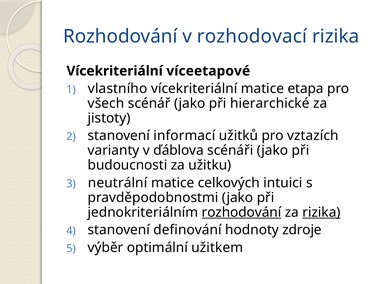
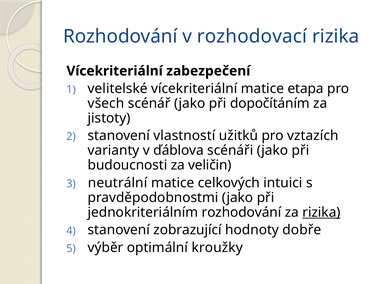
víceetapové: víceetapové -> zabezpečení
vlastního: vlastního -> velitelské
hierarchické: hierarchické -> dopočítáním
informací: informací -> vlastností
užitku: užitku -> veličin
rozhodování at (242, 212) underline: present -> none
definování: definování -> zobrazující
zdroje: zdroje -> dobře
užitkem: užitkem -> kroužky
